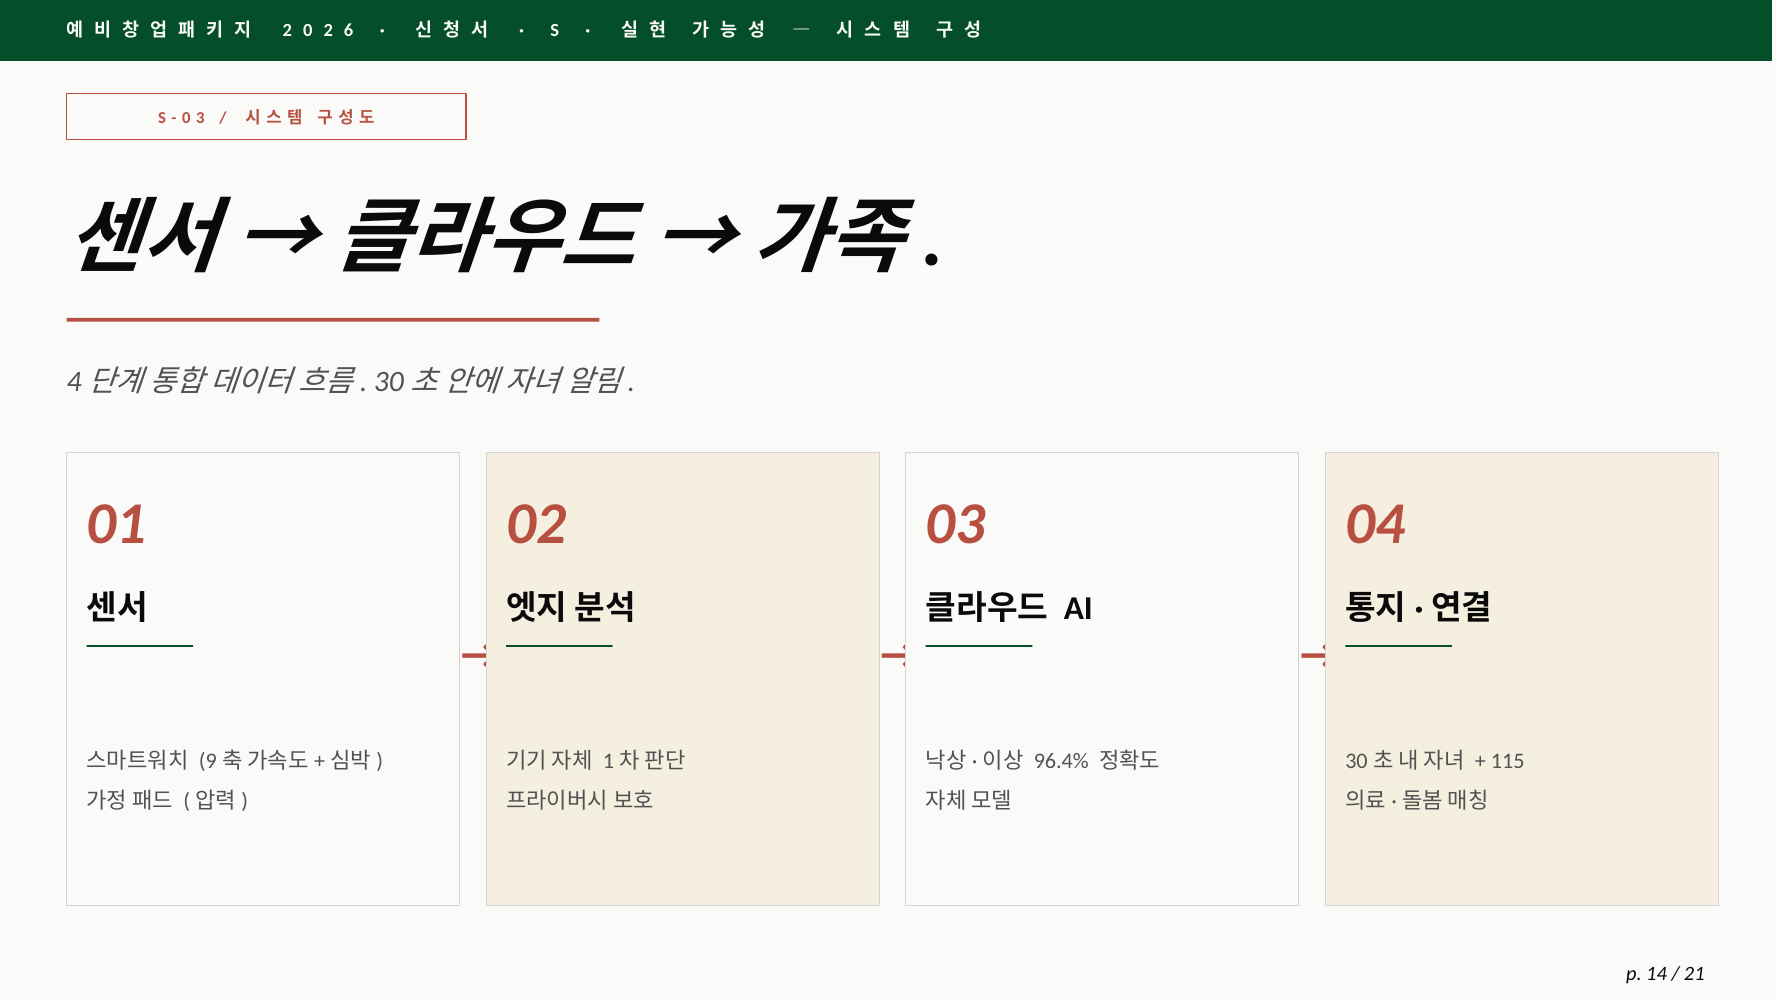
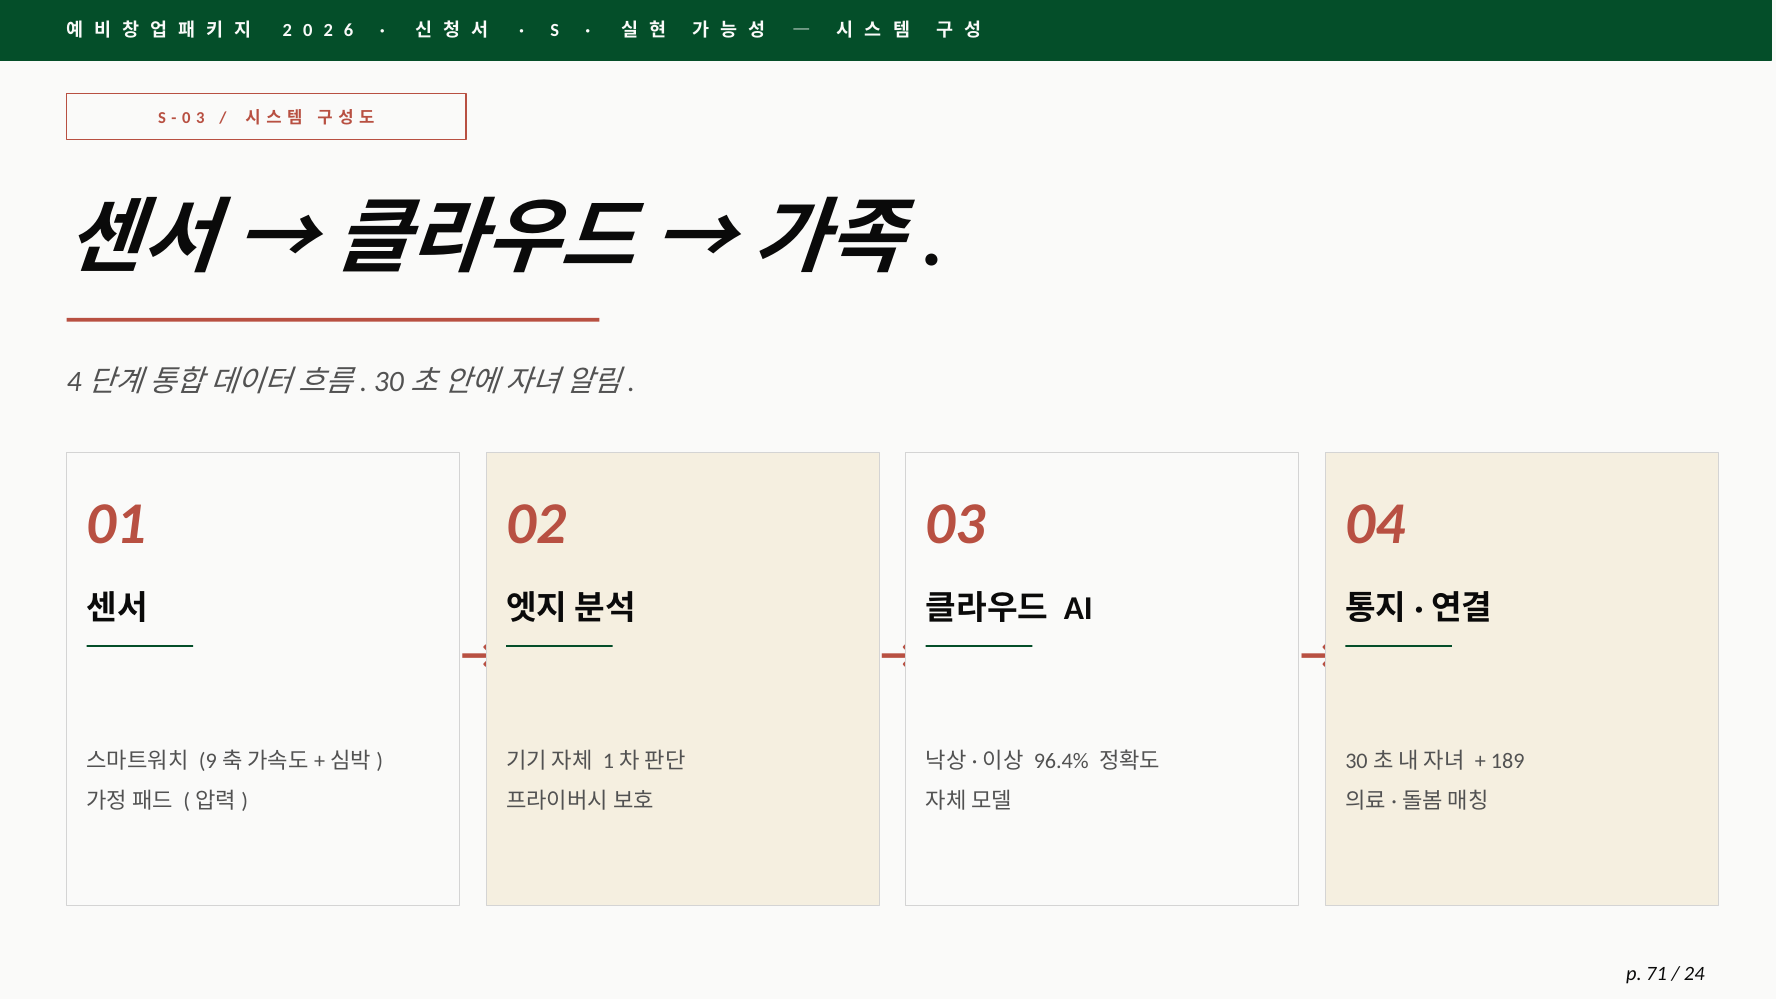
115: 115 -> 189
14: 14 -> 71
21: 21 -> 24
